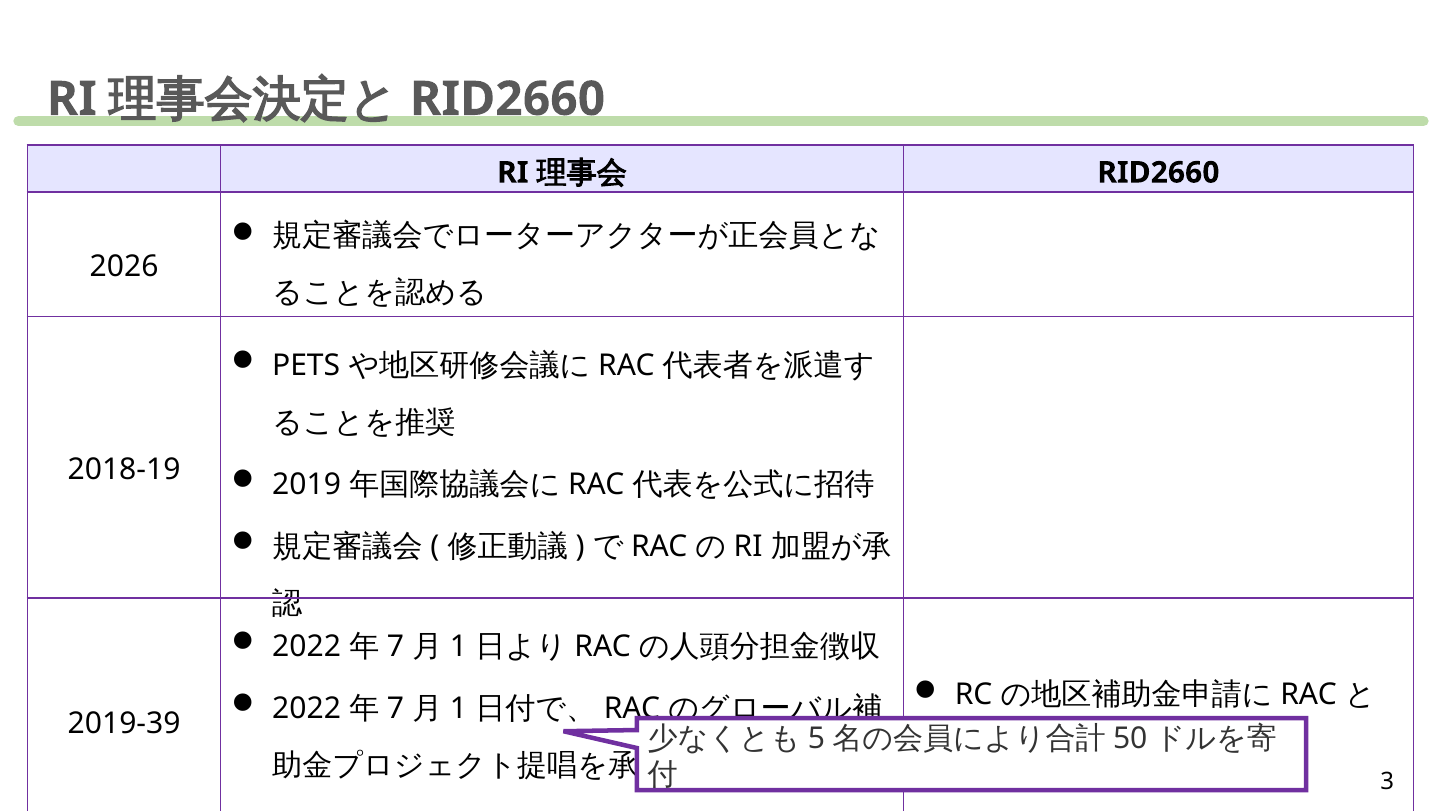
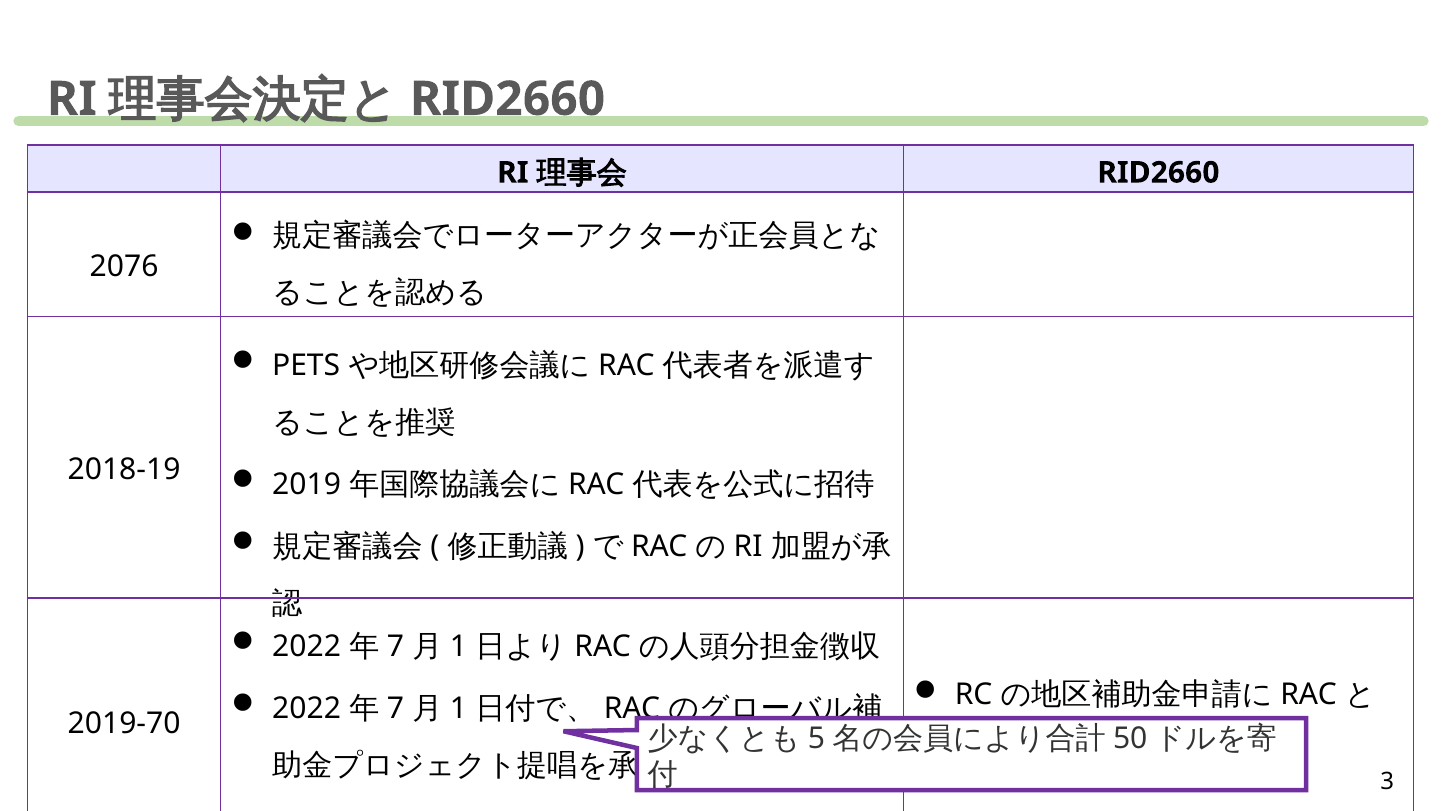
2026: 2026 -> 2076
2019-39: 2019-39 -> 2019-70
